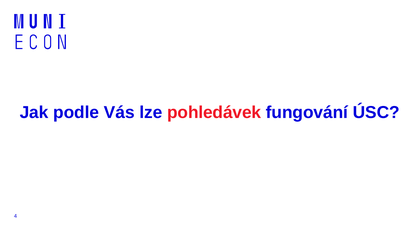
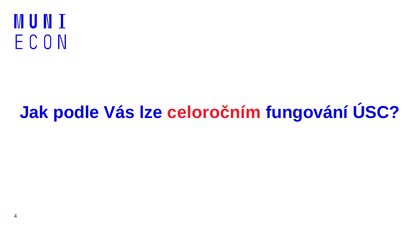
pohledávek: pohledávek -> celoročním
